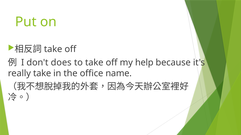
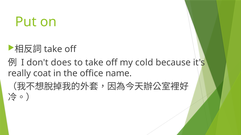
help: help -> cold
really take: take -> coat
